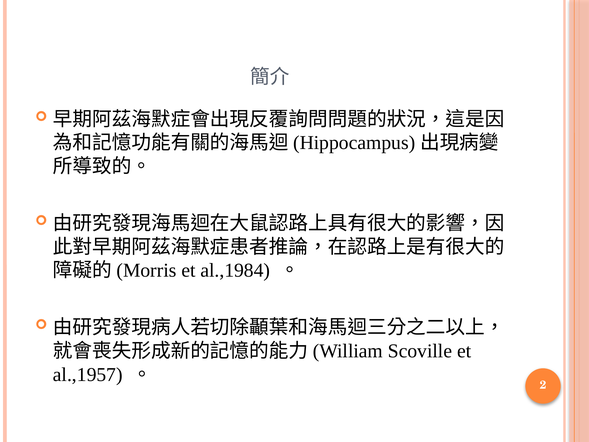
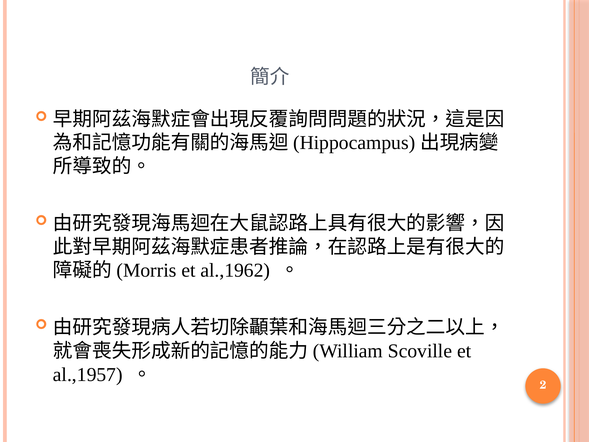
al.,1984: al.,1984 -> al.,1962
